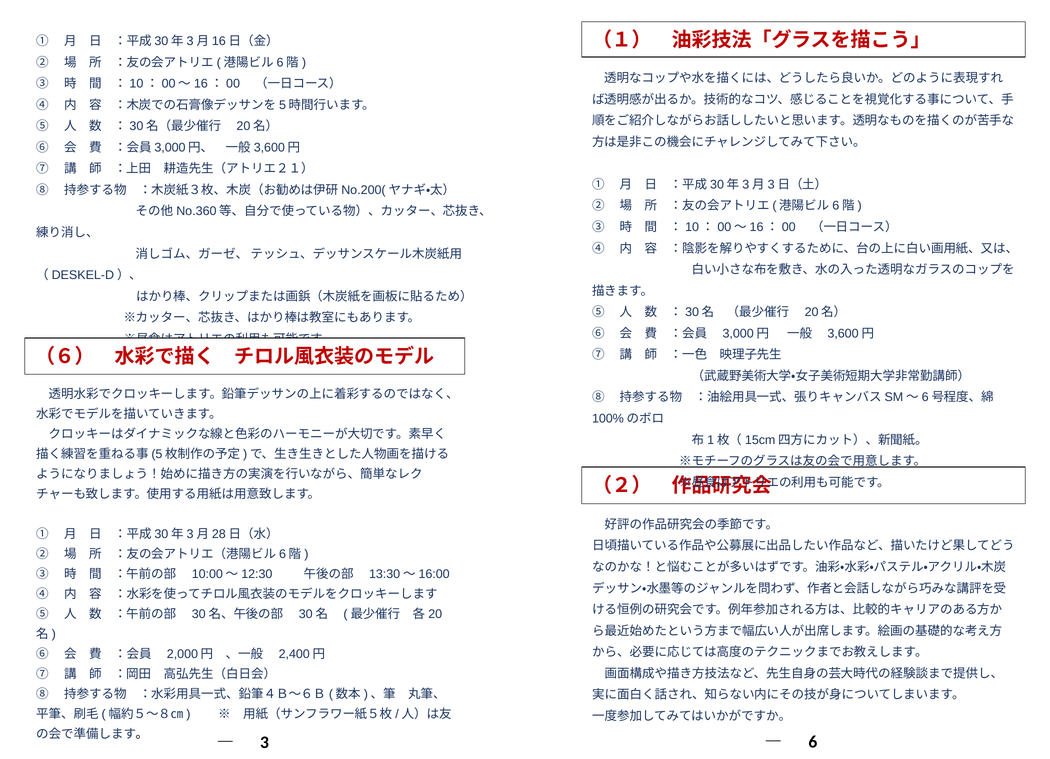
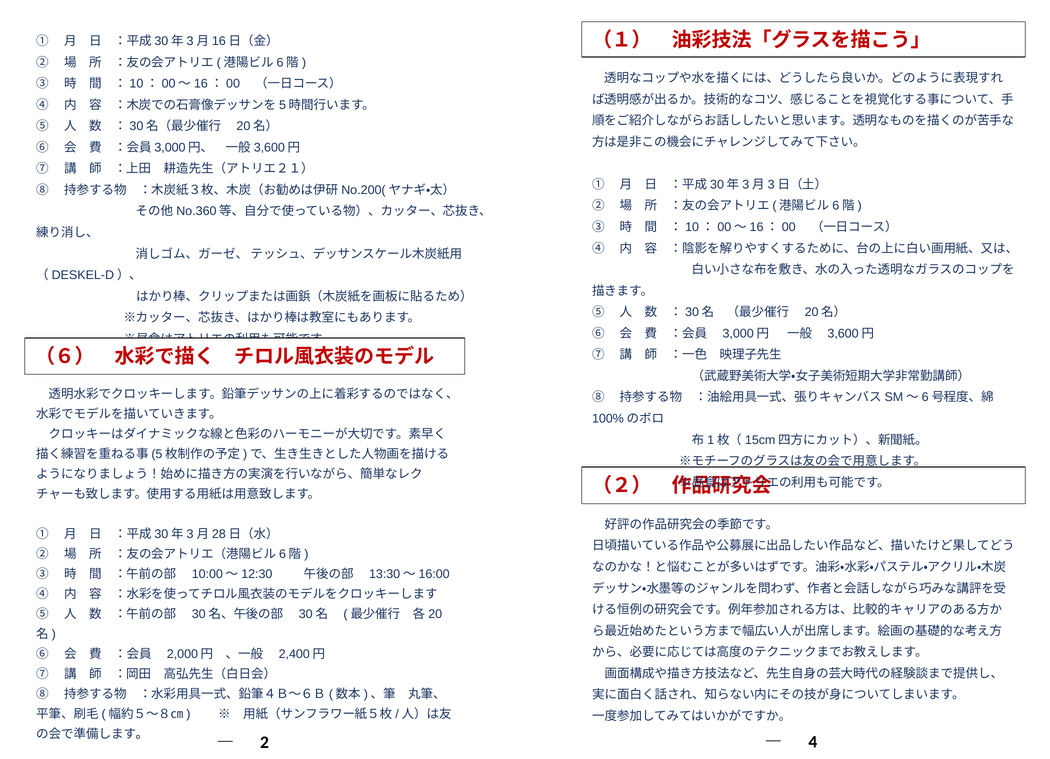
6: 6 -> 4
3: 3 -> 2
